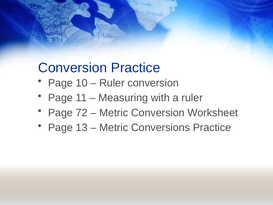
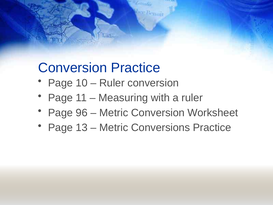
72: 72 -> 96
